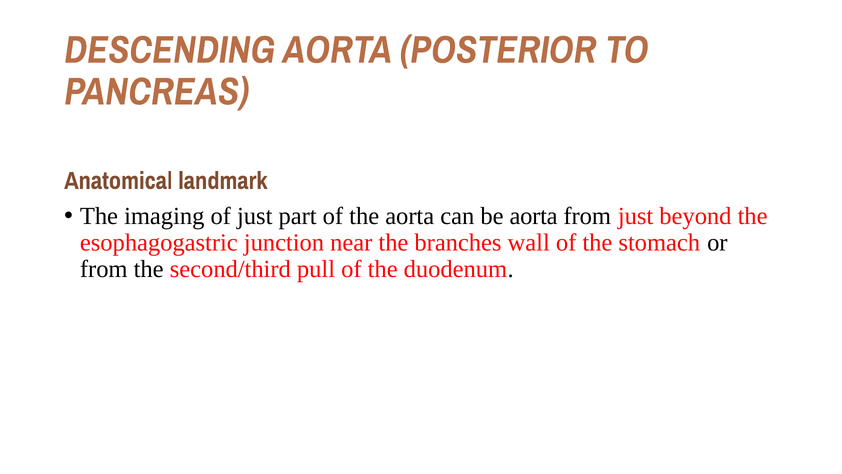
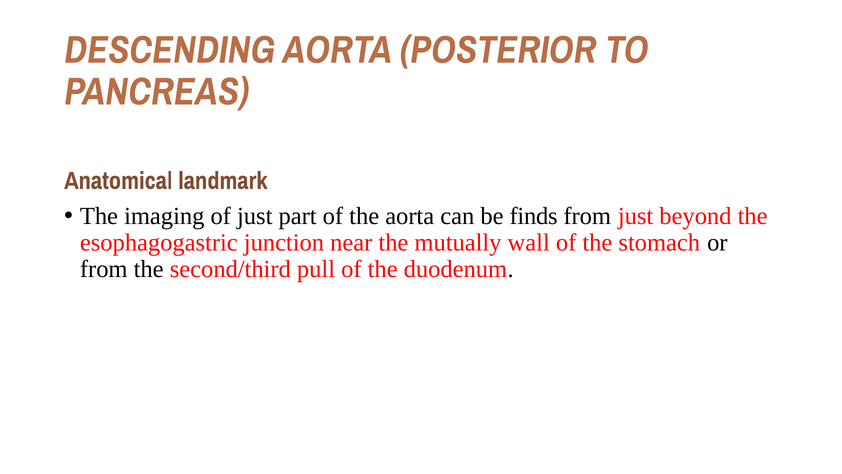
be aorta: aorta -> finds
branches: branches -> mutually
